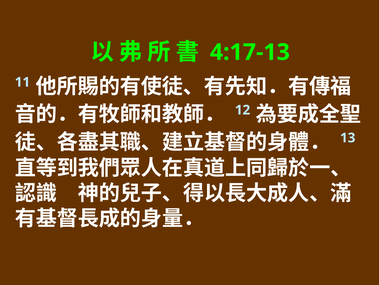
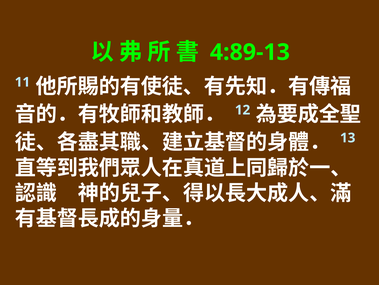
4:17-13: 4:17-13 -> 4:89-13
